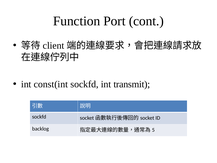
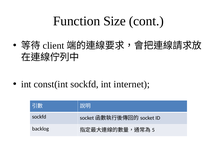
Port: Port -> Size
transmit: transmit -> internet
